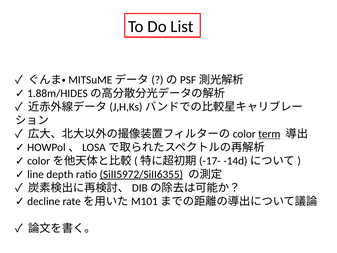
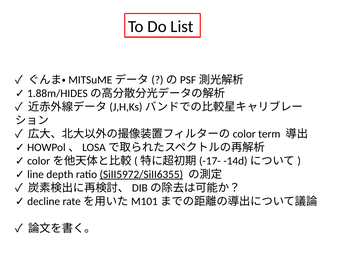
term underline: present -> none
